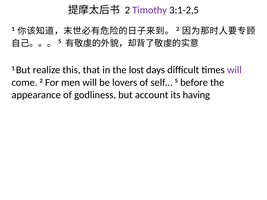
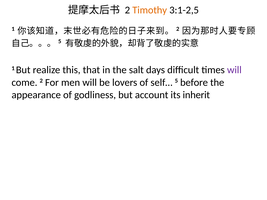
Timothy colour: purple -> orange
lost: lost -> salt
having: having -> inherit
